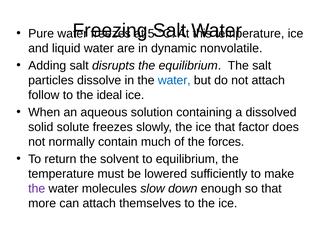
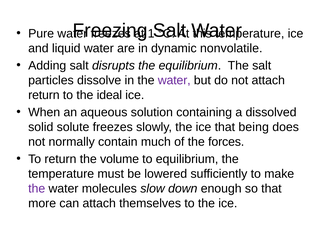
5: 5 -> 1
water at (174, 80) colour: blue -> purple
follow at (44, 95): follow -> return
factor: factor -> being
solvent: solvent -> volume
